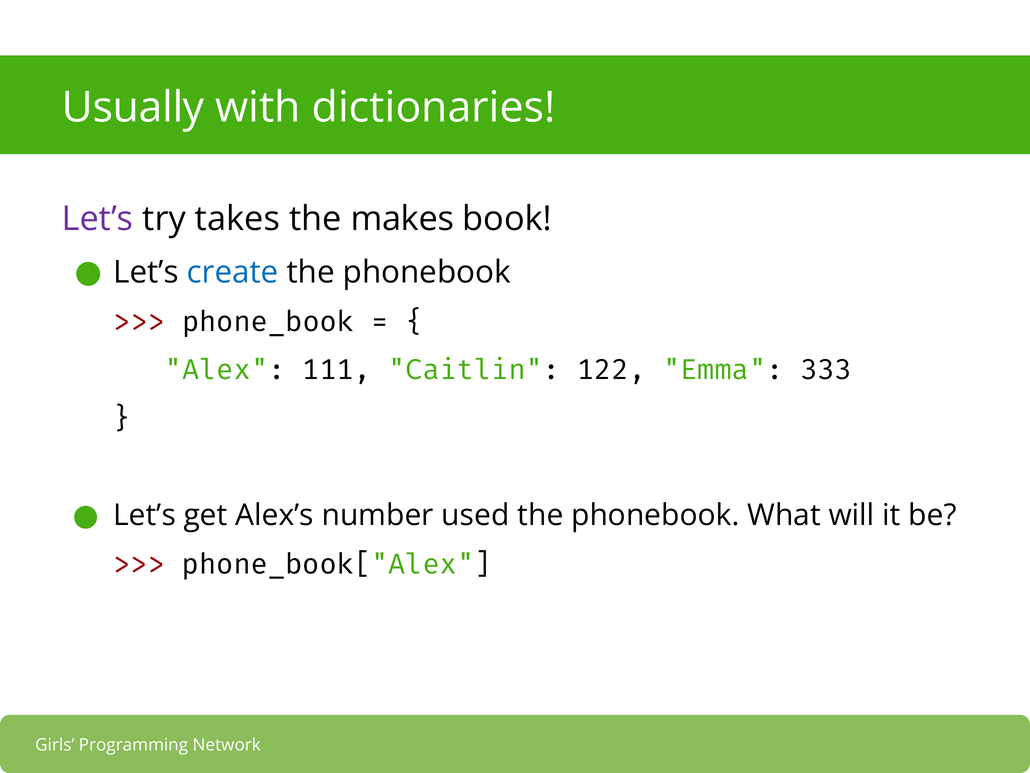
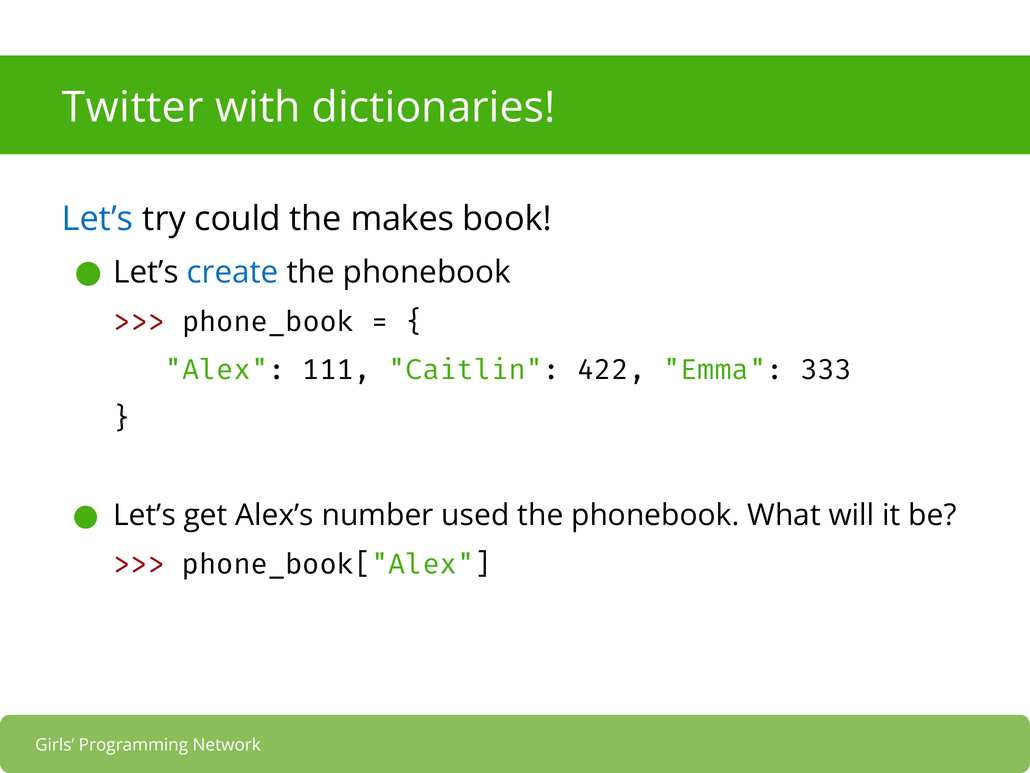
Usually: Usually -> Twitter
Let’s at (98, 219) colour: purple -> blue
takes: takes -> could
122: 122 -> 422
